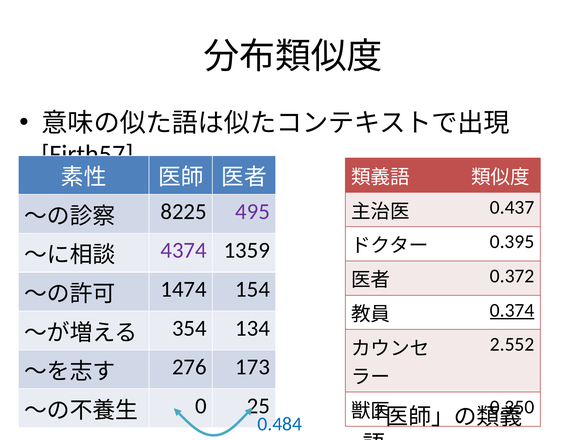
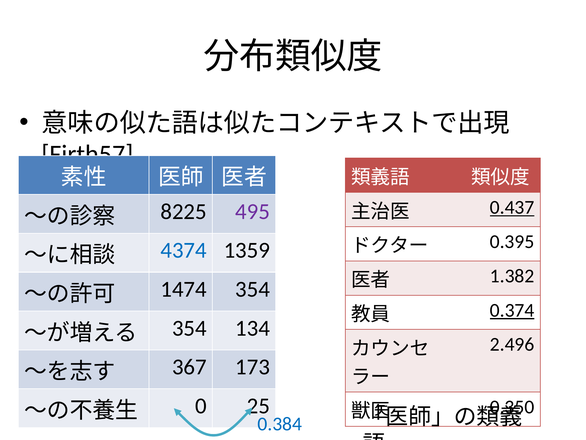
0.437 underline: none -> present
4374 colour: purple -> blue
0.372: 0.372 -> 1.382
1474 154: 154 -> 354
2.552: 2.552 -> 2.496
276: 276 -> 367
0.484: 0.484 -> 0.384
